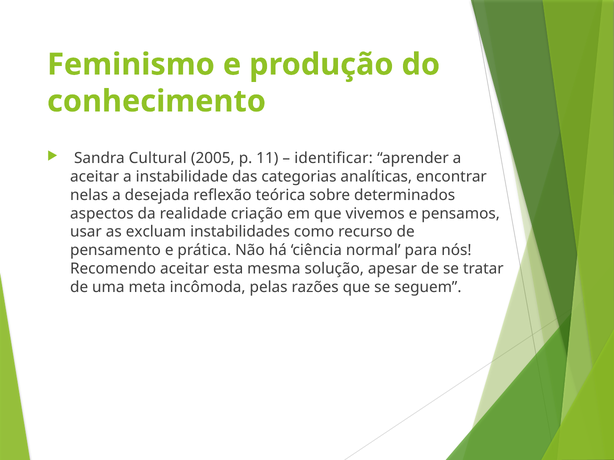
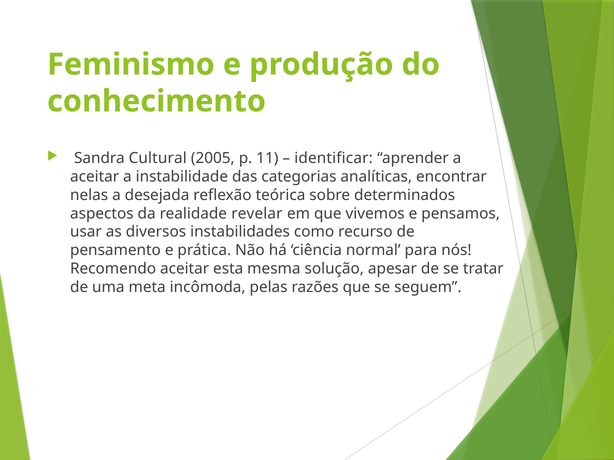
criação: criação -> revelar
excluam: excluam -> diversos
